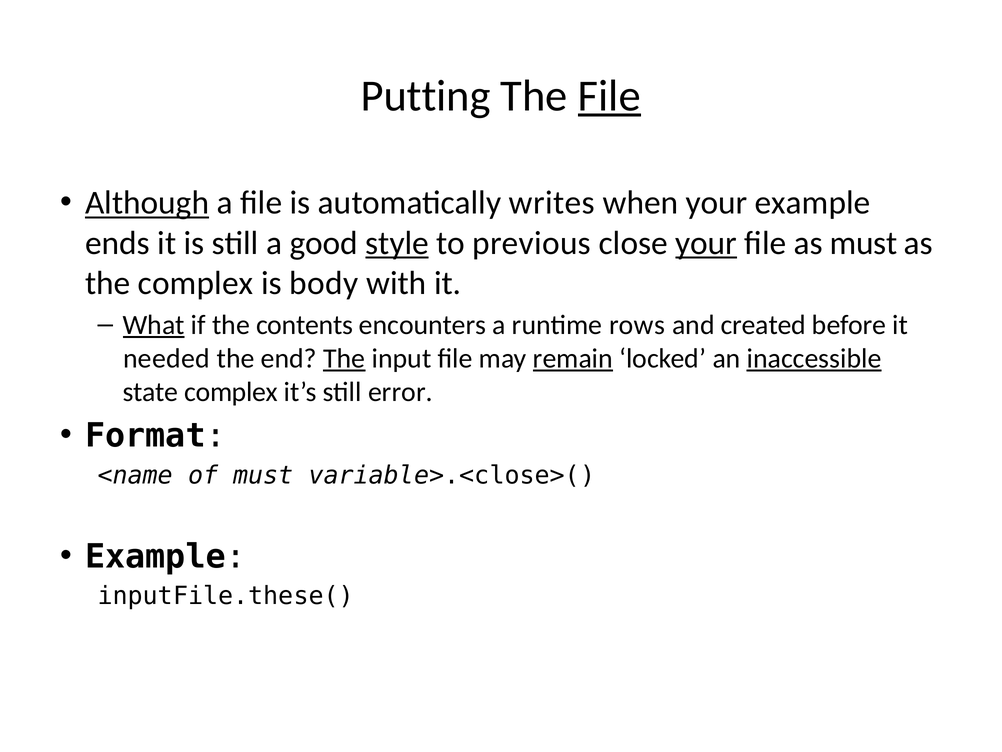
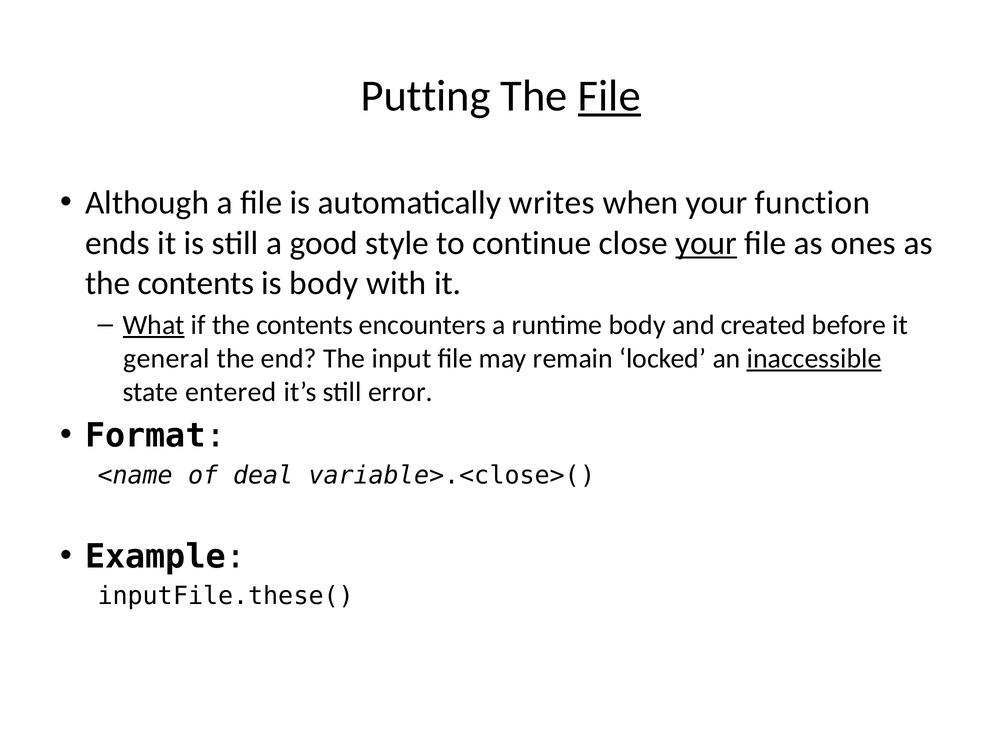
Although underline: present -> none
your example: example -> function
style underline: present -> none
previous: previous -> continue
as must: must -> ones
complex at (196, 283): complex -> contents
runtime rows: rows -> body
needed: needed -> general
The at (344, 358) underline: present -> none
remain underline: present -> none
state complex: complex -> entered
of must: must -> deal
